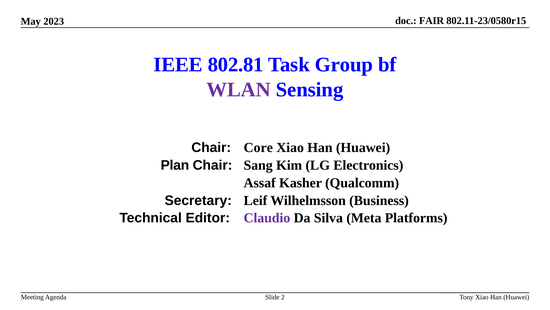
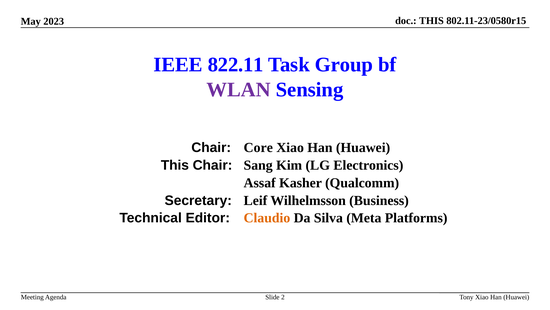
FAIR at (432, 21): FAIR -> THIS
802.81: 802.81 -> 822.11
Plan at (175, 165): Plan -> This
Claudio colour: purple -> orange
